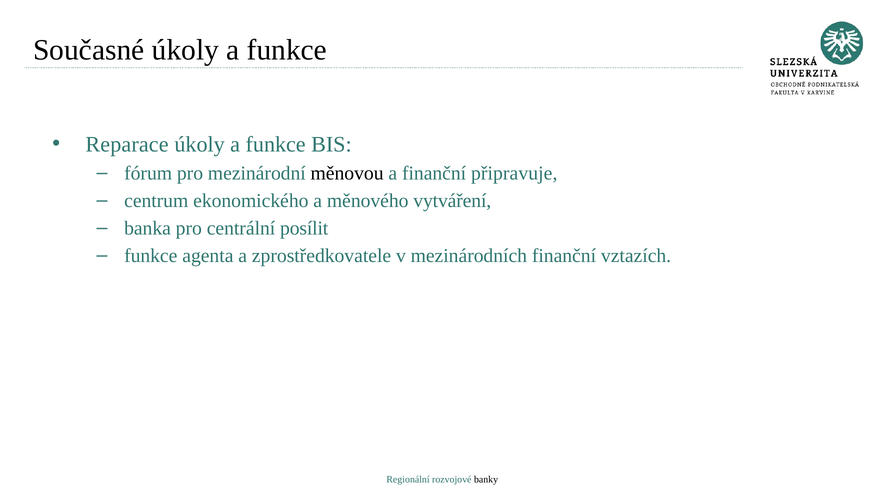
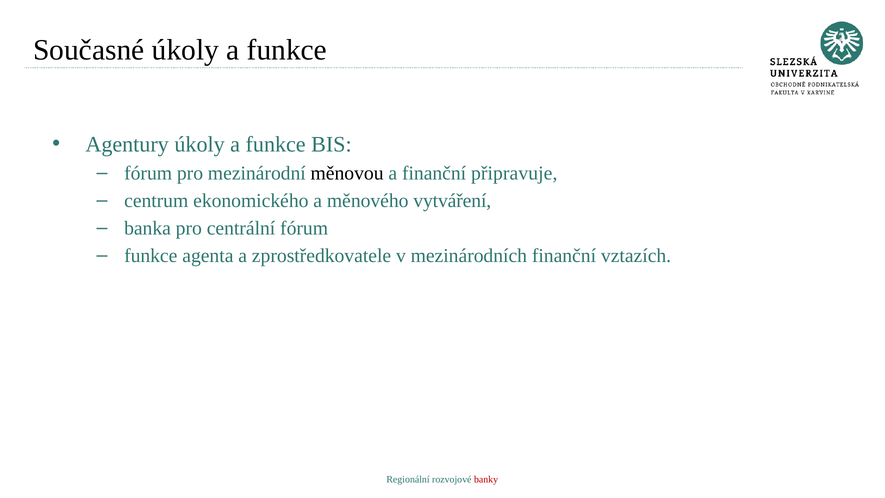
Reparace: Reparace -> Agentury
centrální posílit: posílit -> fórum
banky colour: black -> red
